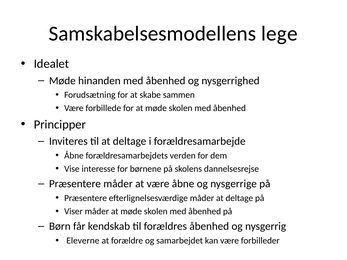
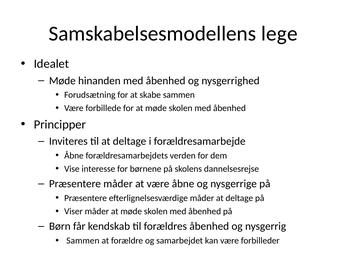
Eleverne at (83, 241): Eleverne -> Sammen
